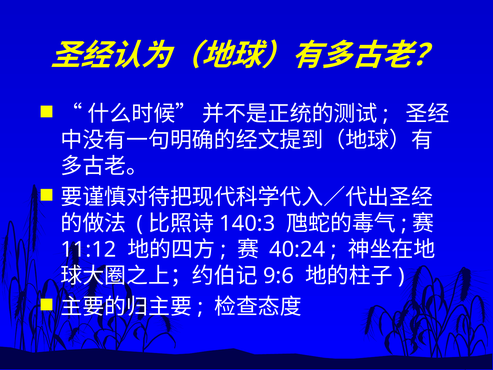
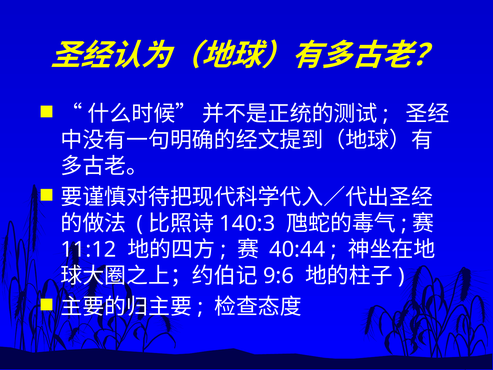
40:24: 40:24 -> 40:44
